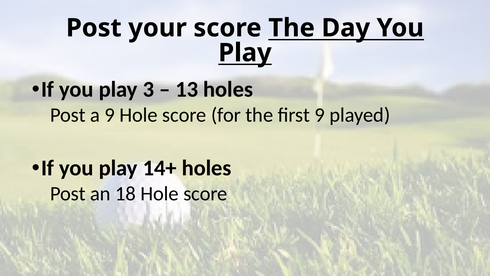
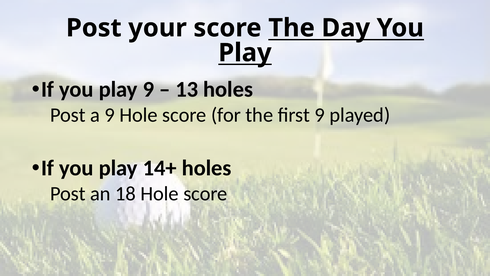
play 3: 3 -> 9
